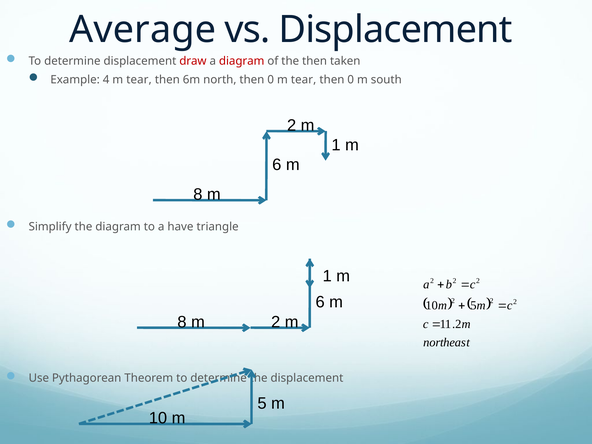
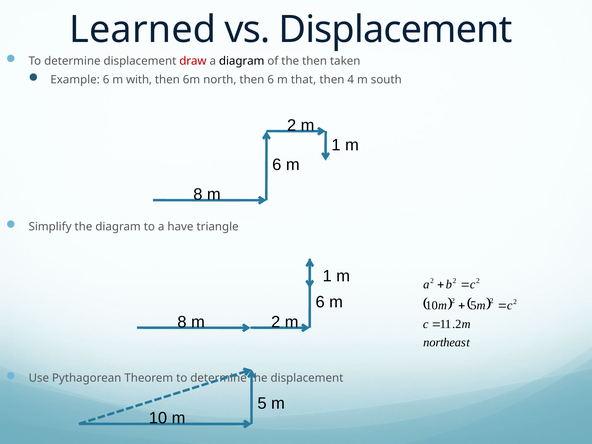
Average: Average -> Learned
diagram at (242, 61) colour: red -> black
Example 4: 4 -> 6
tear at (139, 80): tear -> with
north then 0: 0 -> 6
tear at (304, 80): tear -> that
0 at (351, 80): 0 -> 4
